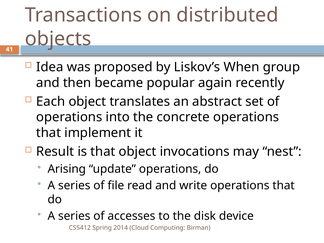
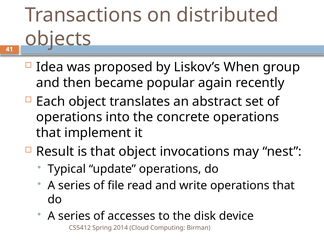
Arising: Arising -> Typical
